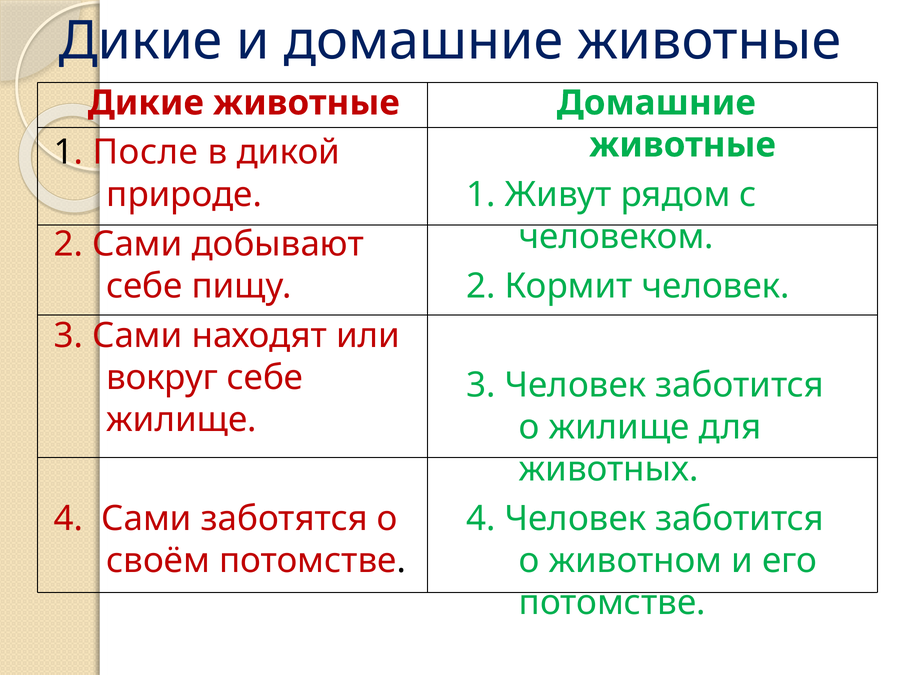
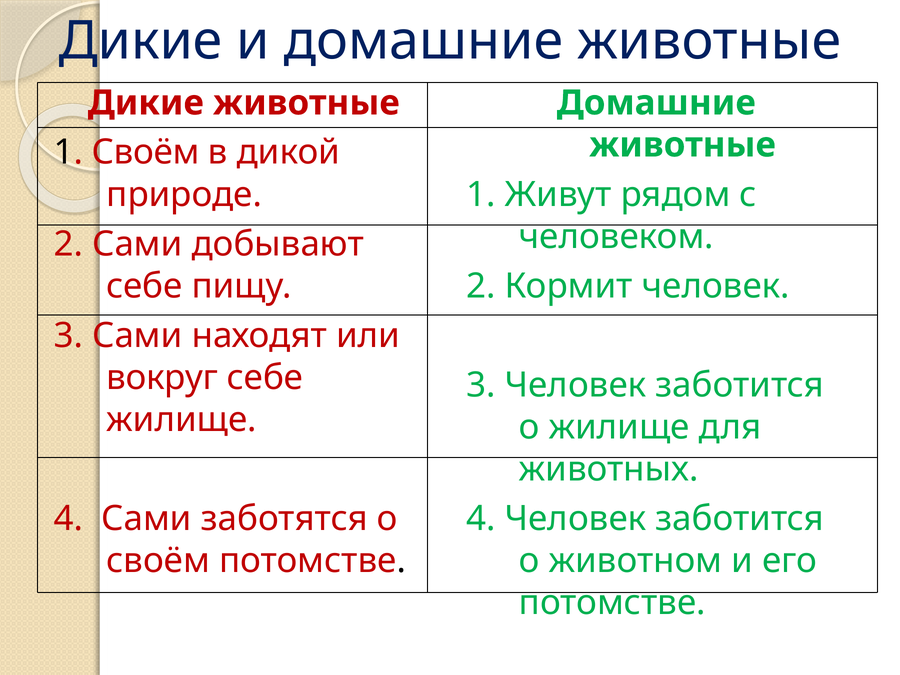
1 После: После -> Своём
